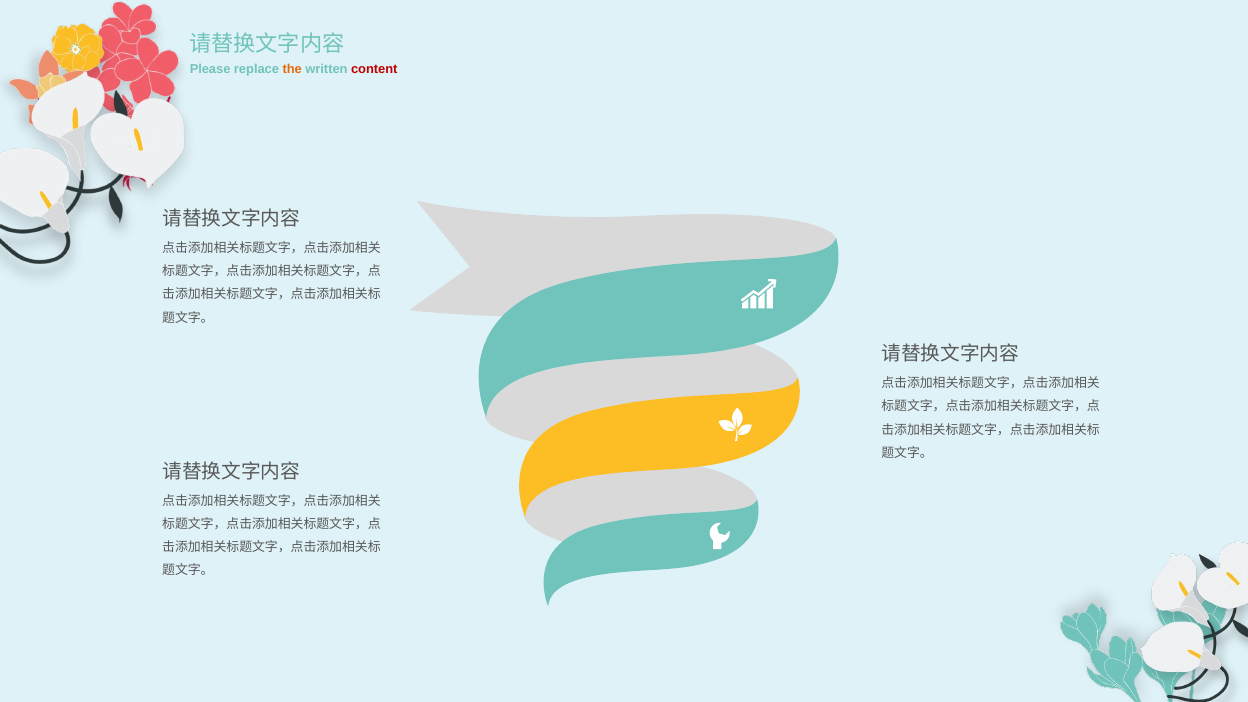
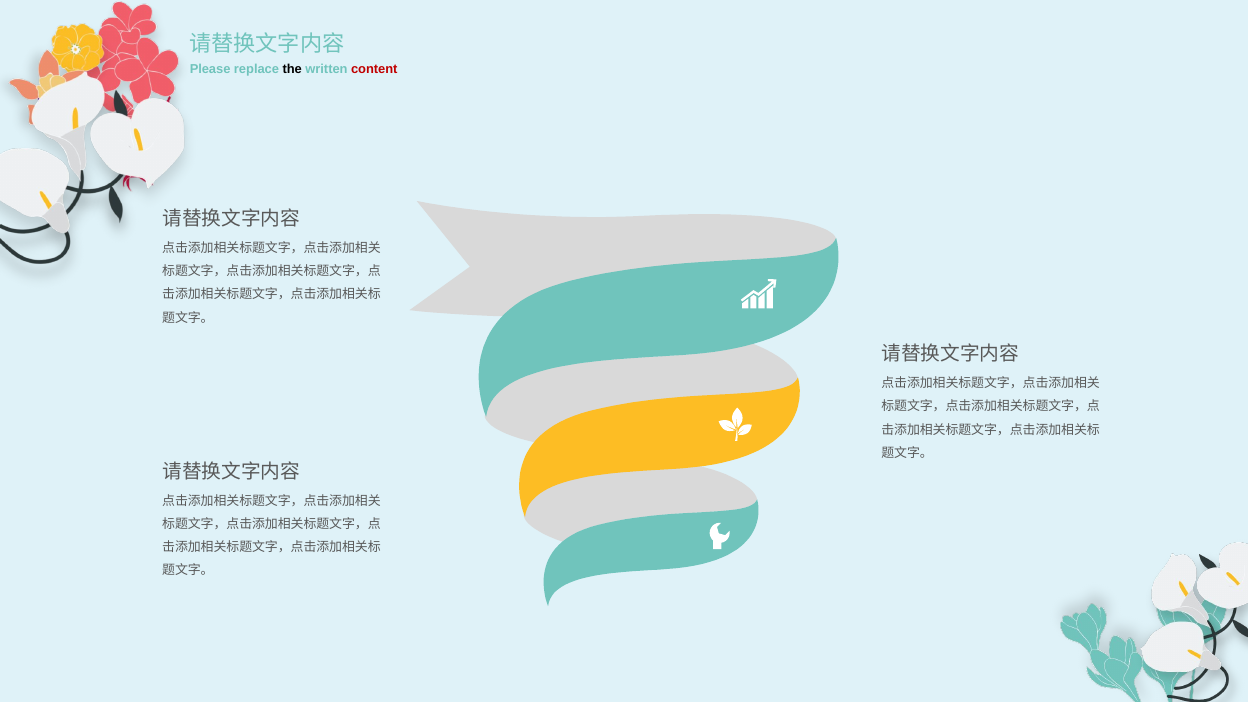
the colour: orange -> black
